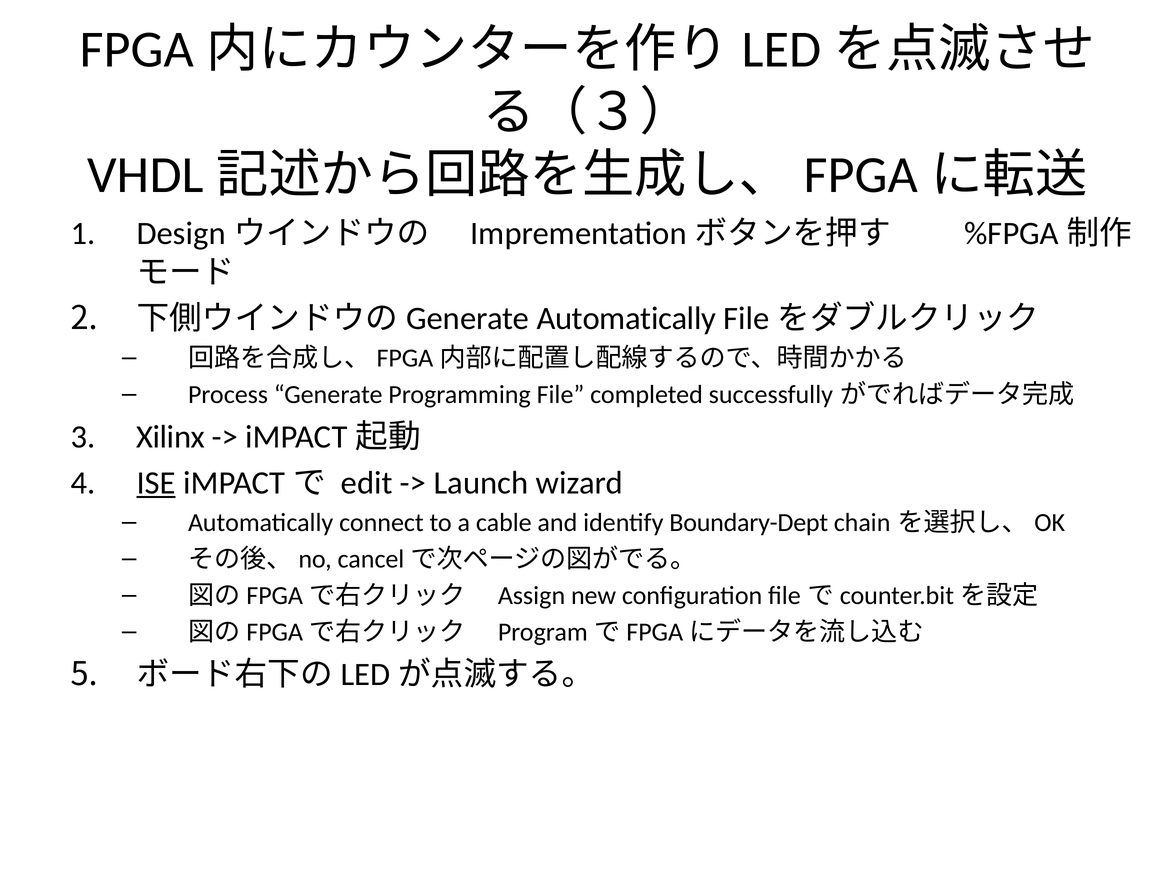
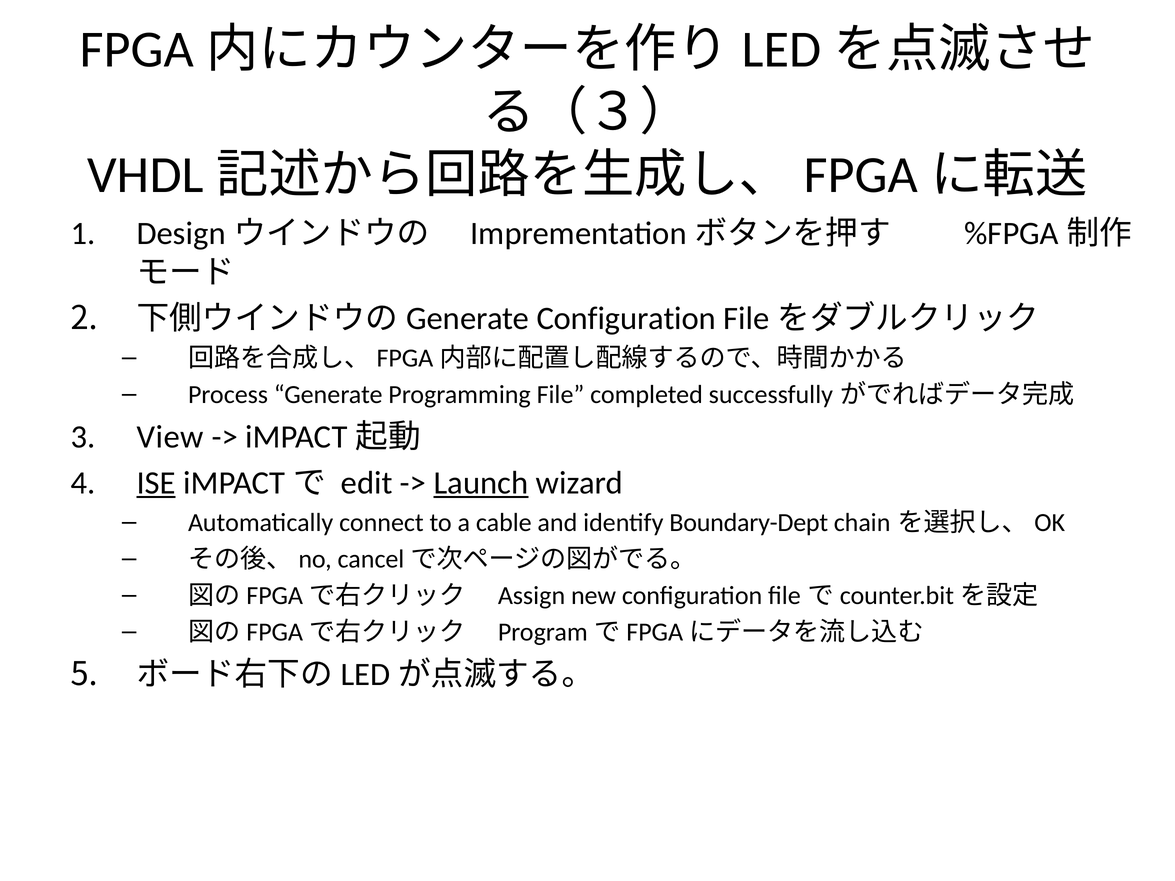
Automatically at (626, 318): Automatically -> Configuration
Xilinx: Xilinx -> View
Launch underline: none -> present
